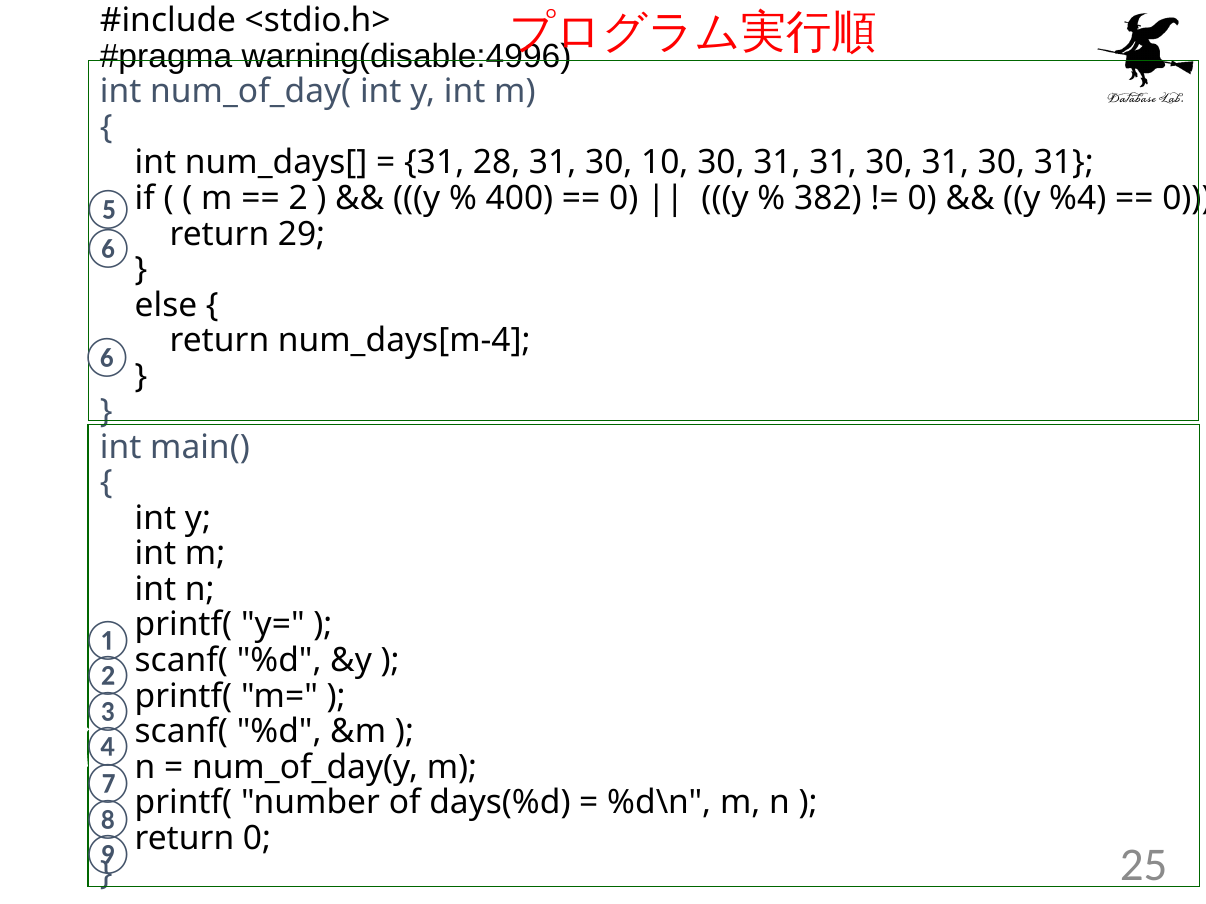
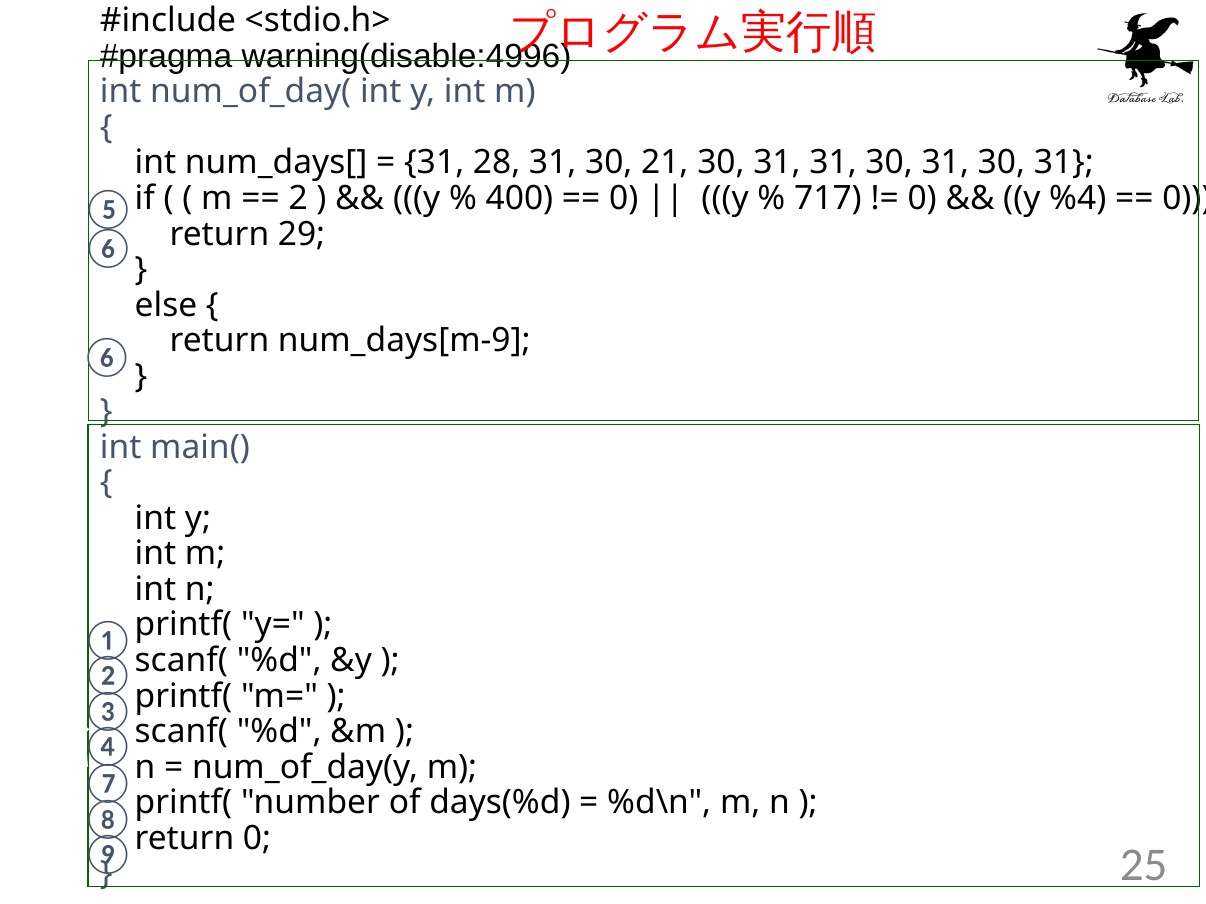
10: 10 -> 21
382: 382 -> 717
num_days[m-4: num_days[m-4 -> num_days[m-9
